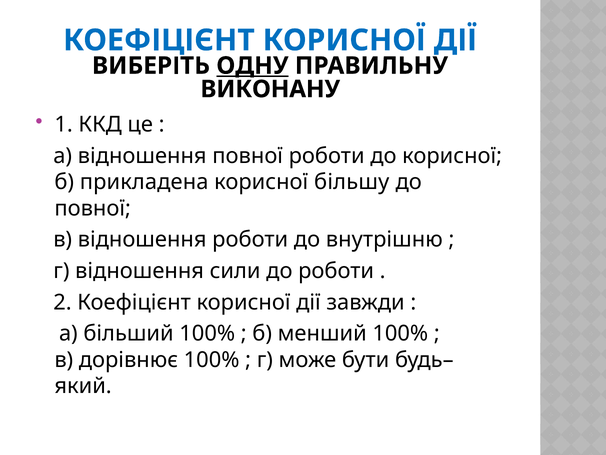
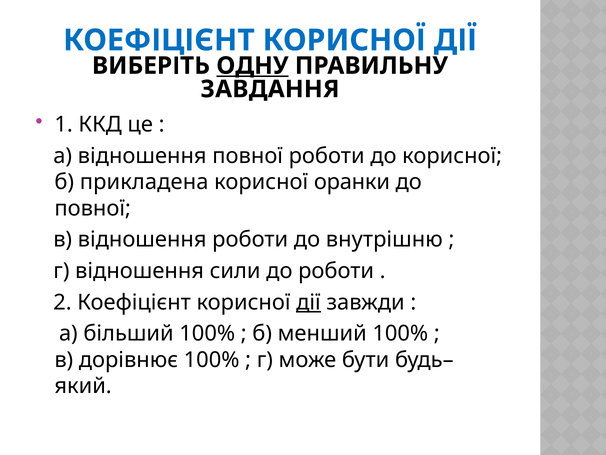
ВИКОНАНУ: ВИКОНАНУ -> ЗАВДАННЯ
більшу: більшу -> оранки
дії at (308, 302) underline: none -> present
